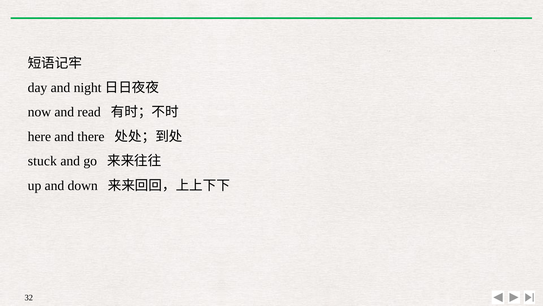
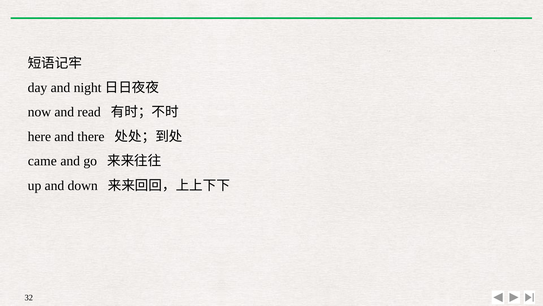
stuck: stuck -> came
